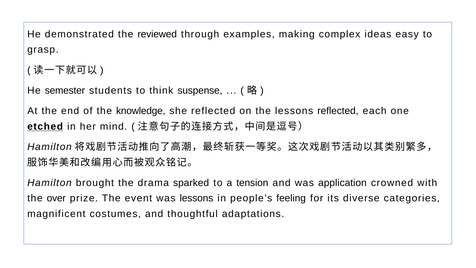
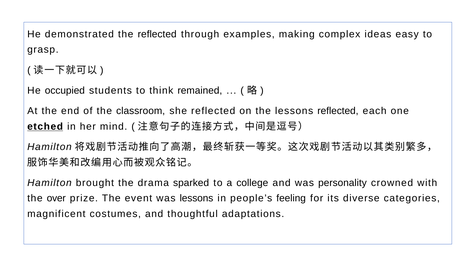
the reviewed: reviewed -> reflected
semester: semester -> occupied
suspense: suspense -> remained
knowledge: knowledge -> classroom
tension: tension -> college
application: application -> personality
